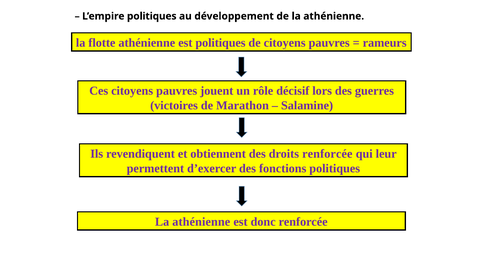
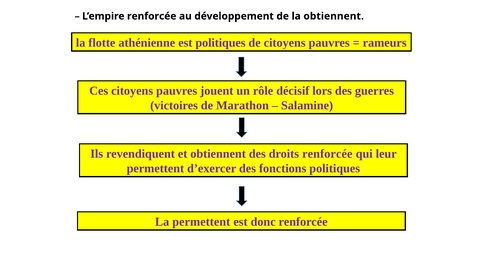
L’empire politiques: politiques -> renforcée
de la athénienne: athénienne -> obtiennent
athénienne at (201, 222): athénienne -> permettent
